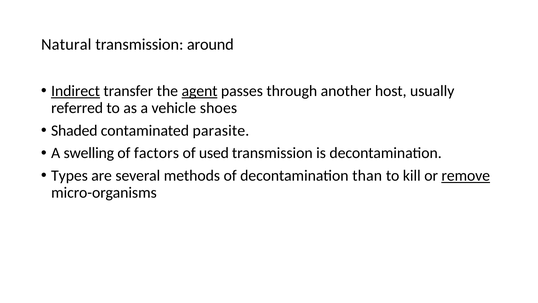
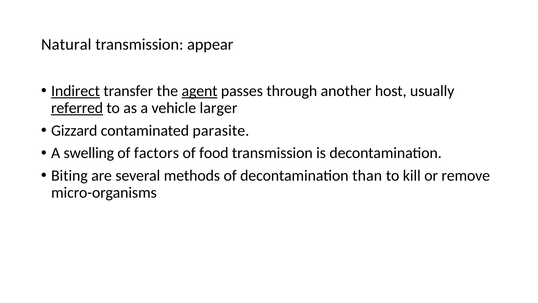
around: around -> appear
referred underline: none -> present
shoes: shoes -> larger
Shaded: Shaded -> Gizzard
used: used -> food
Types: Types -> Biting
remove underline: present -> none
